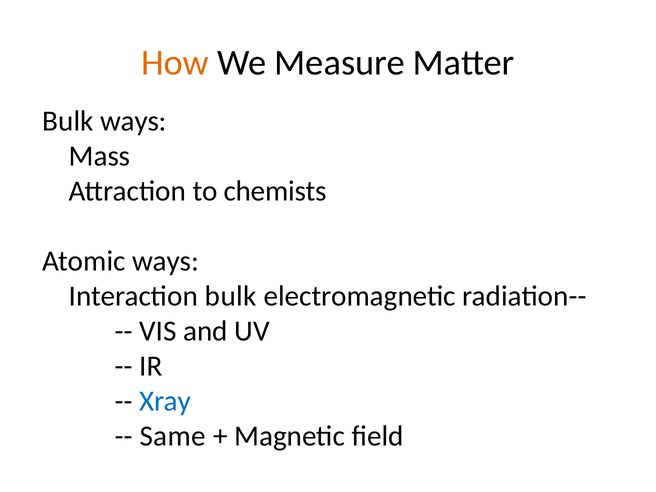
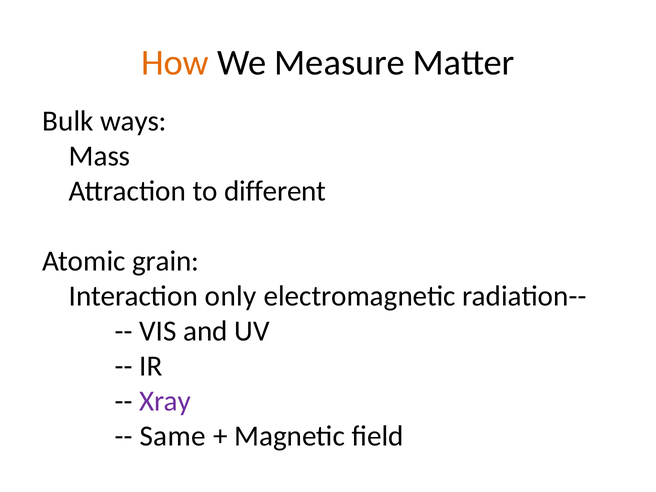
chemists: chemists -> different
Atomic ways: ways -> grain
Interaction bulk: bulk -> only
Xray colour: blue -> purple
